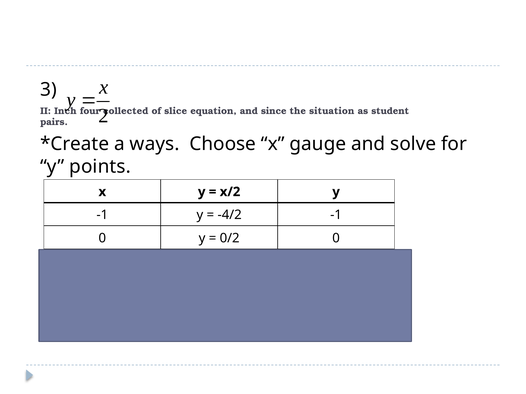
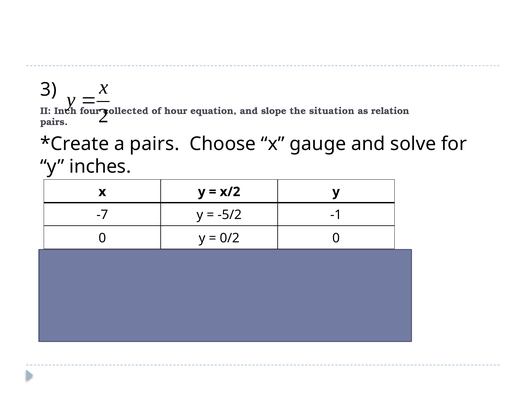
slice: slice -> hour
since: since -> slope
student: student -> relation
a ways: ways -> pairs
points: points -> inches
-1 at (102, 215): -1 -> -7
-4/2: -4/2 -> -5/2
